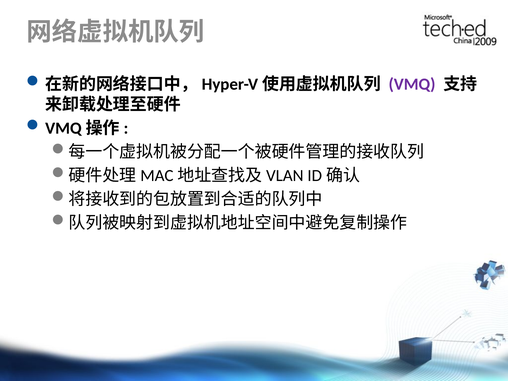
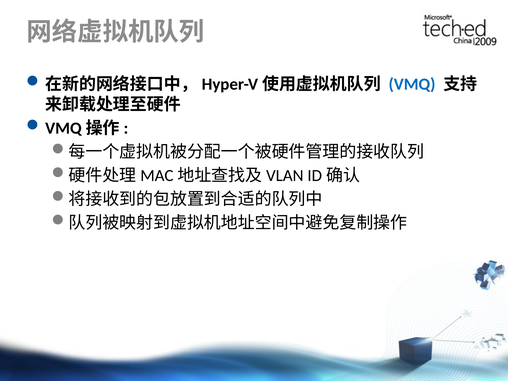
VMQ colour: purple -> blue
